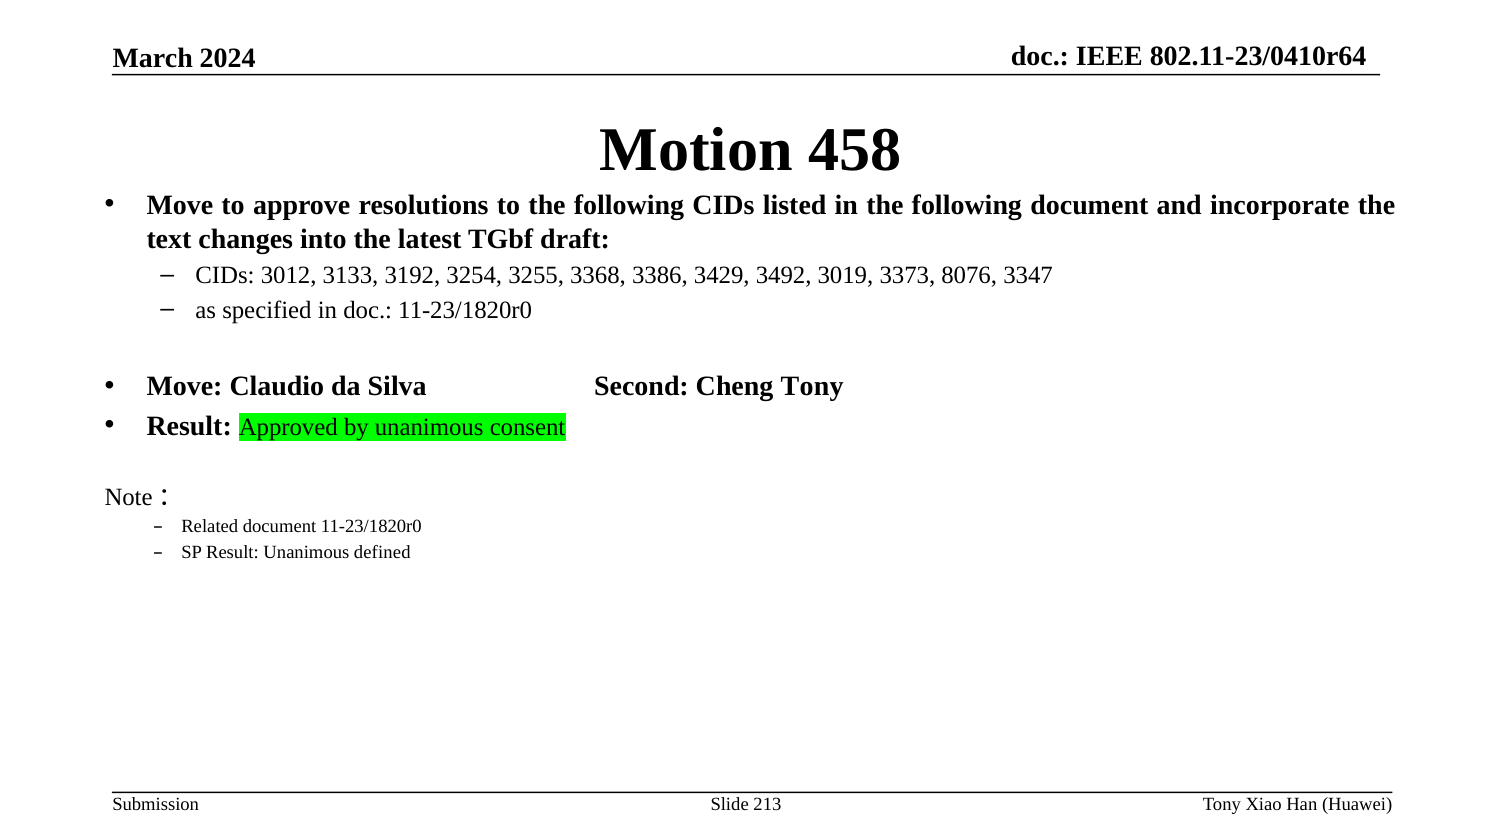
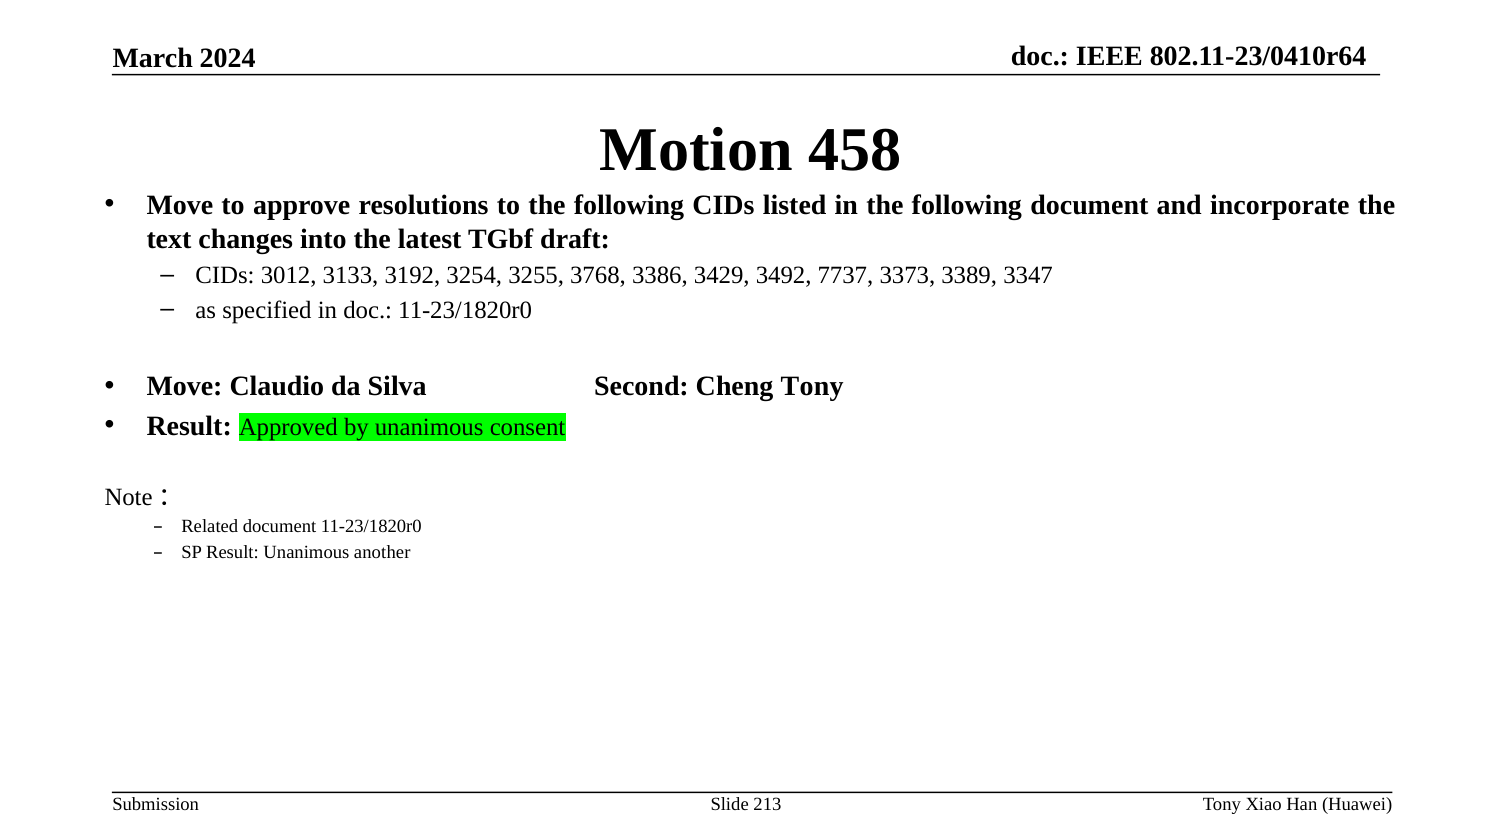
3368: 3368 -> 3768
3019: 3019 -> 7737
8076: 8076 -> 3389
defined: defined -> another
